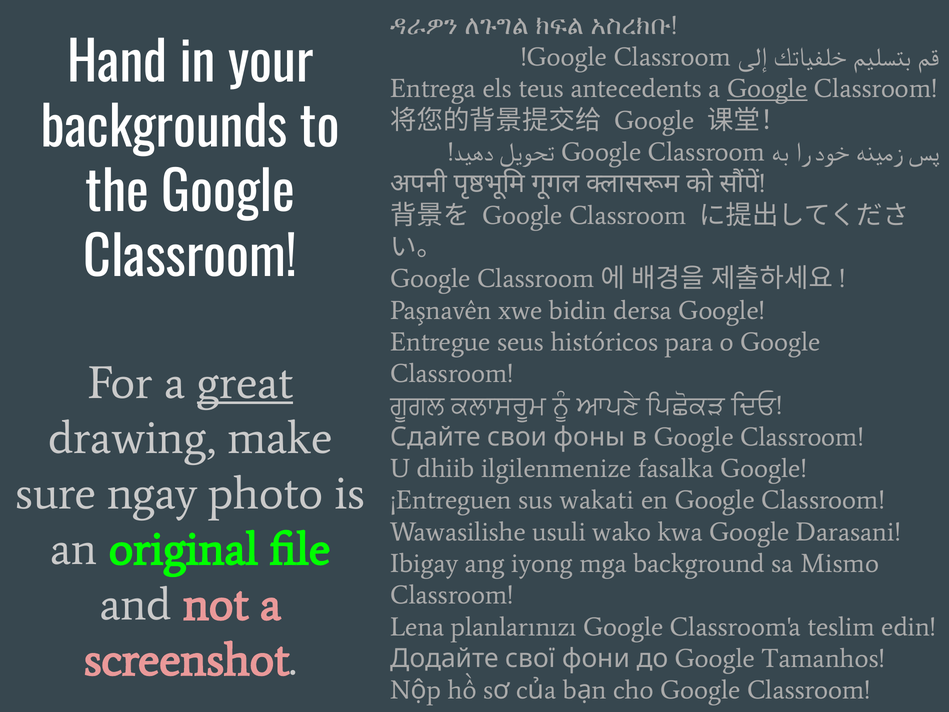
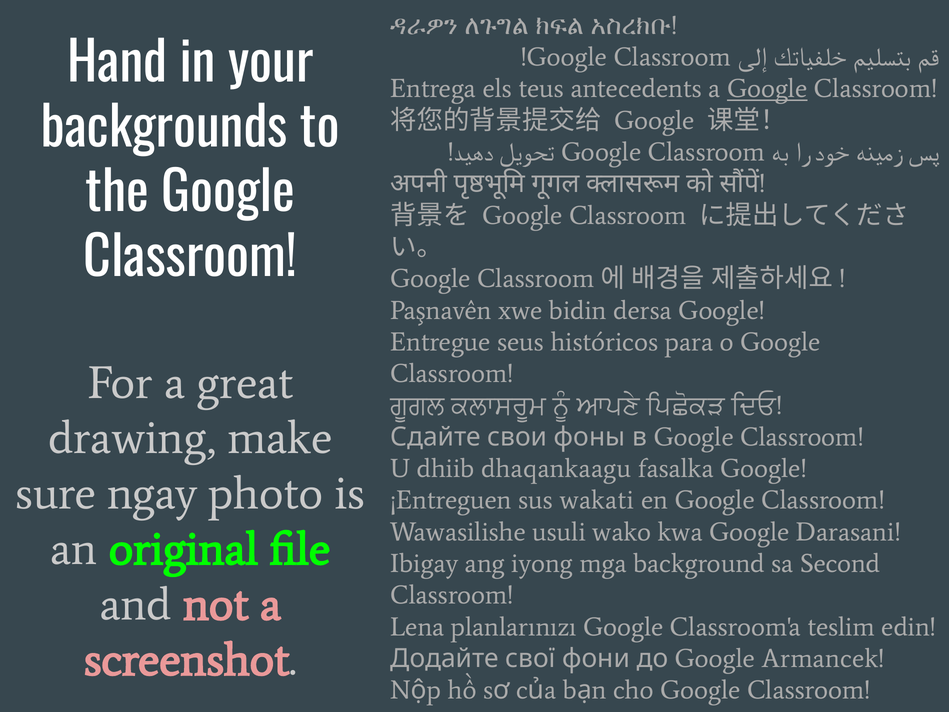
great underline: present -> none
ilgilenmenize: ilgilenmenize -> dhaqankaagu
Mismo: Mismo -> Second
Tamanhos: Tamanhos -> Armancek
